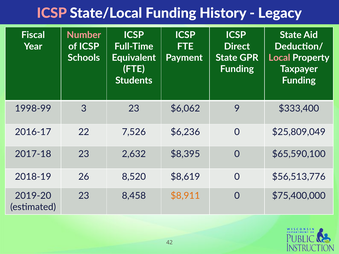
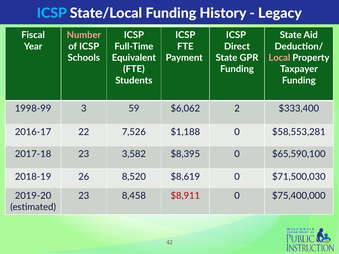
ICSP at (52, 13) colour: pink -> light blue
3 23: 23 -> 59
9: 9 -> 2
$6,236: $6,236 -> $1,188
$25,809,049: $25,809,049 -> $58,553,281
2,632: 2,632 -> 3,582
$56,513,776: $56,513,776 -> $71,500,030
$8,911 colour: orange -> red
